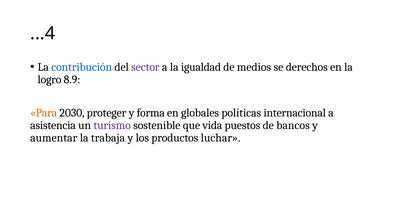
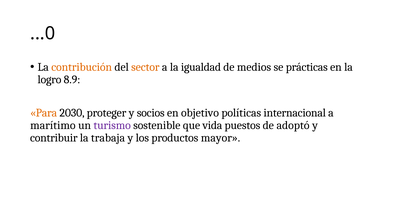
...4: ...4 -> ...0
contribución colour: blue -> orange
sector colour: purple -> orange
derechos: derechos -> prácticas
forma: forma -> socios
globales: globales -> objetivo
asistencia: asistencia -> marítimo
bancos: bancos -> adoptó
aumentar: aumentar -> contribuir
luchar: luchar -> mayor
